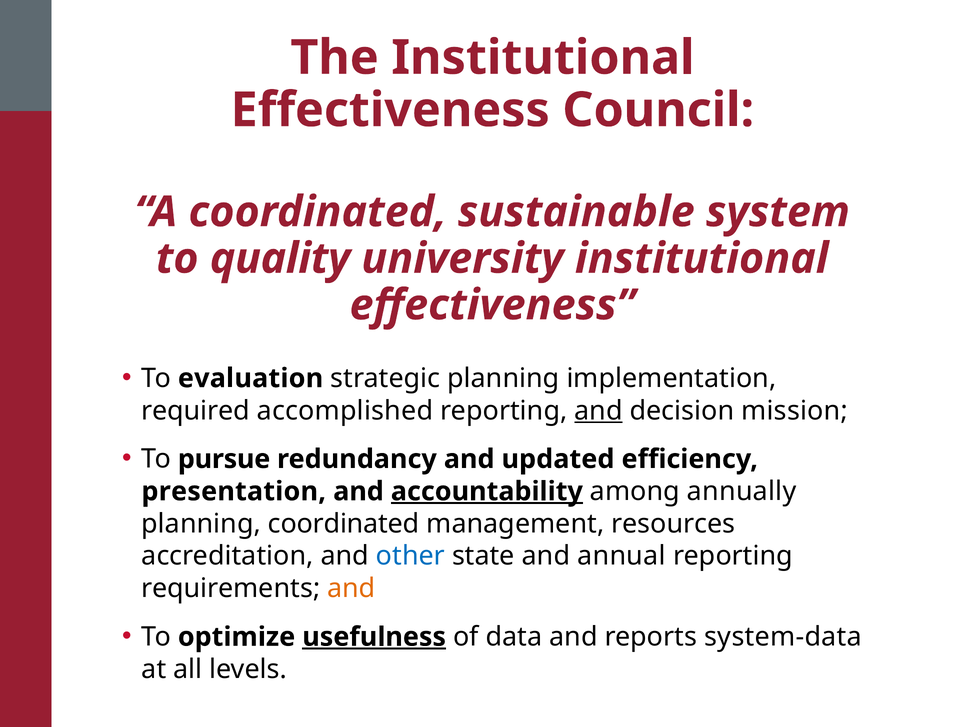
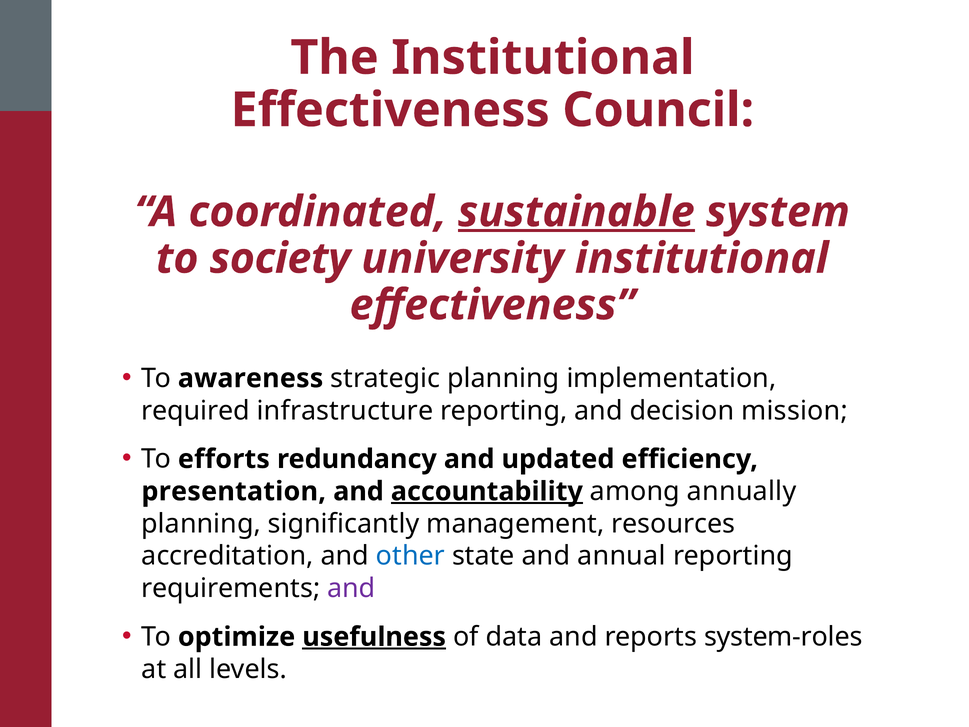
sustainable underline: none -> present
quality: quality -> society
evaluation: evaluation -> awareness
accomplished: accomplished -> infrastructure
and at (599, 410) underline: present -> none
pursue: pursue -> efforts
planning coordinated: coordinated -> significantly
and at (351, 588) colour: orange -> purple
system-data: system-data -> system-roles
